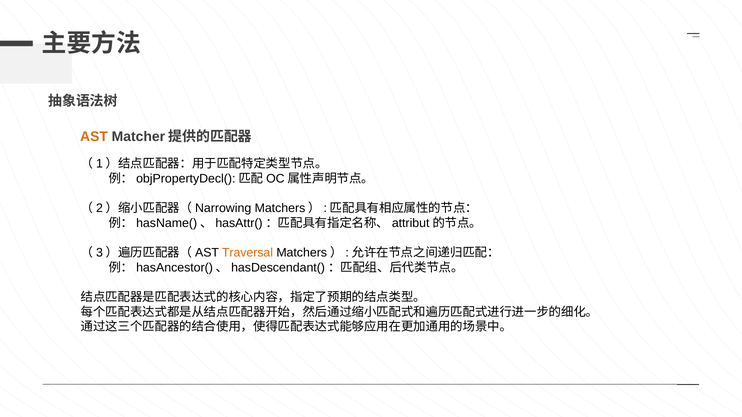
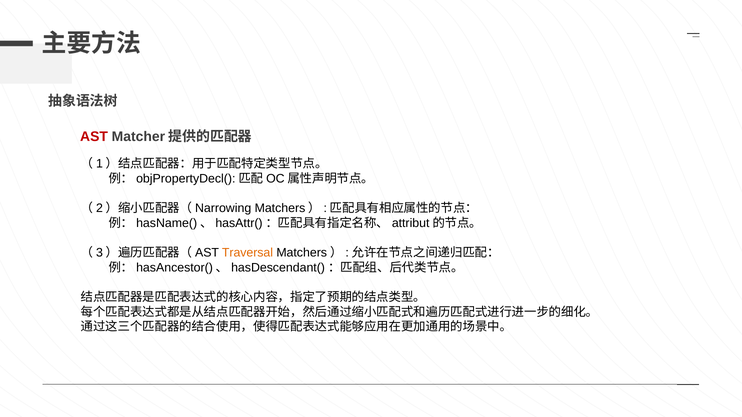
AST colour: orange -> red
